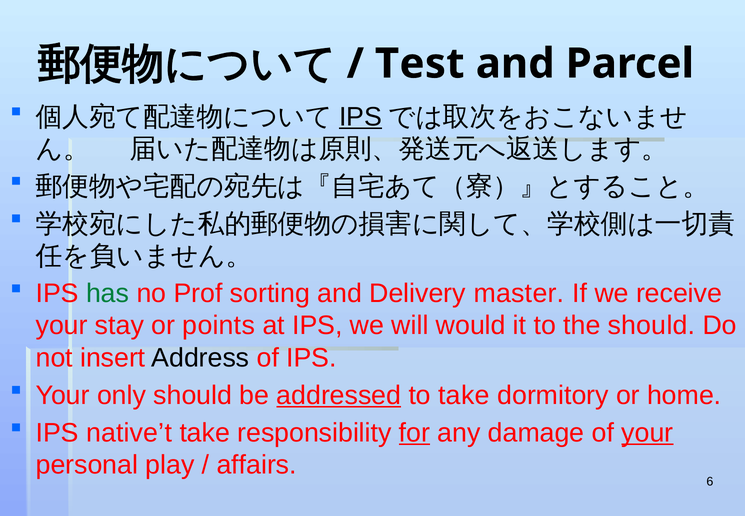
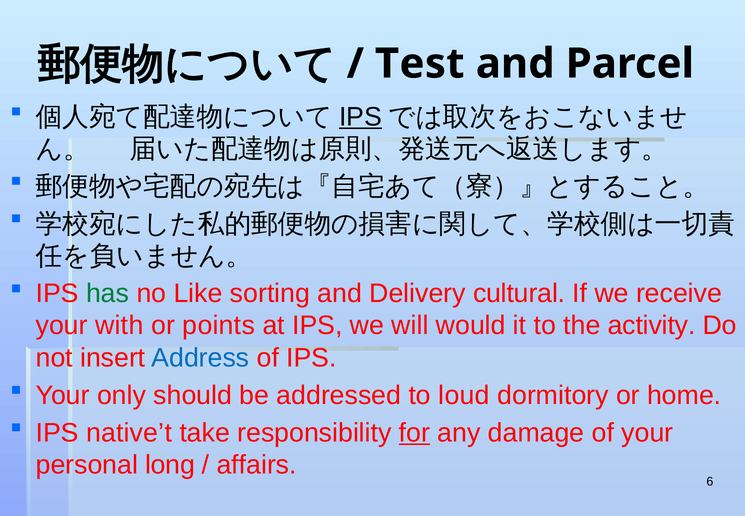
Prof: Prof -> Like
master: master -> cultural
stay: stay -> with
the should: should -> activity
Address colour: black -> blue
addressed underline: present -> none
to take: take -> loud
your at (647, 433) underline: present -> none
play: play -> long
